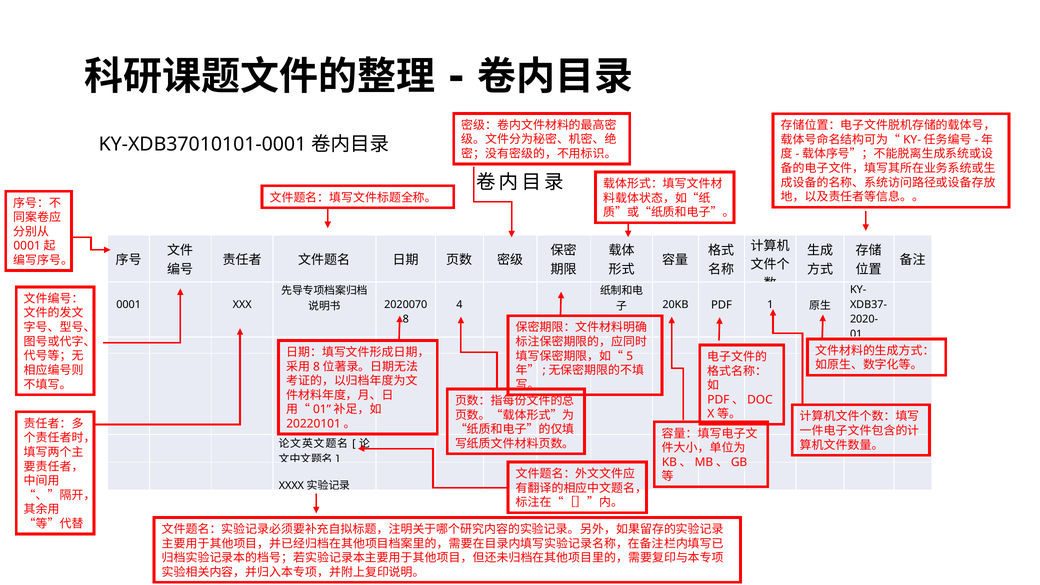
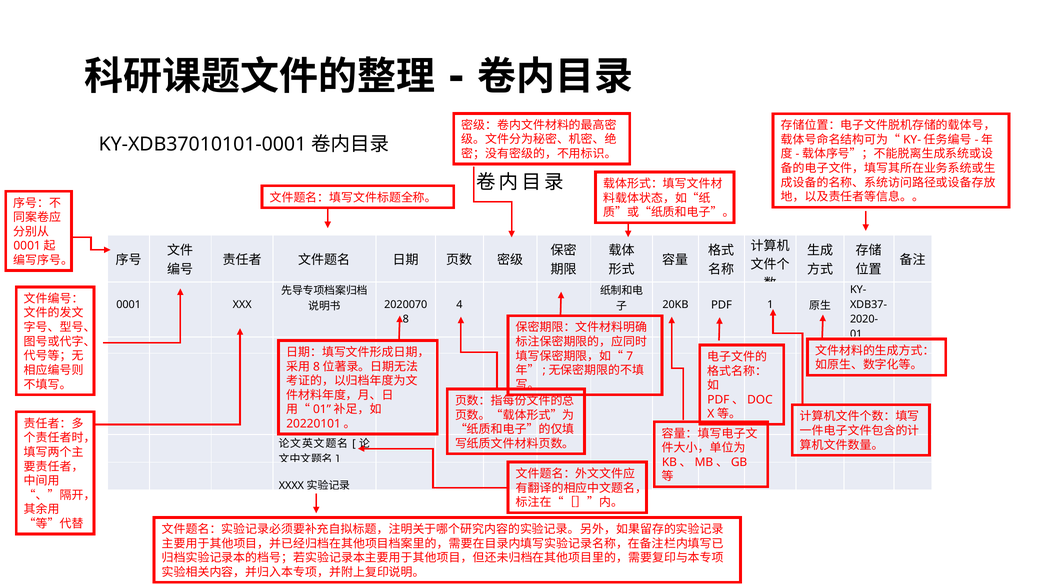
5: 5 -> 7
